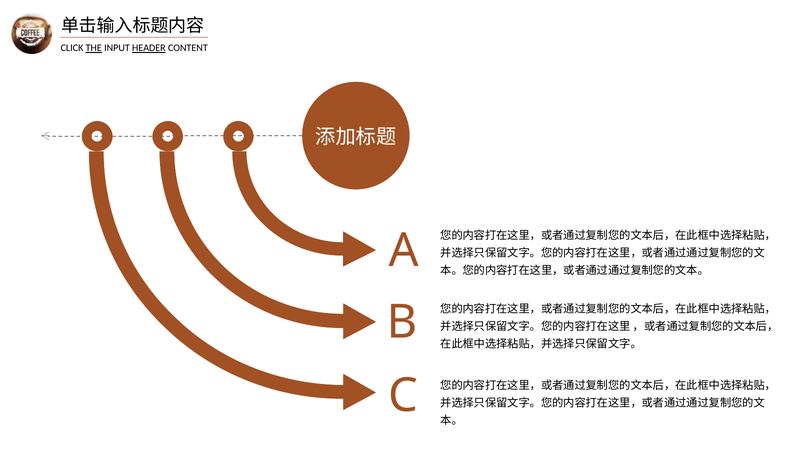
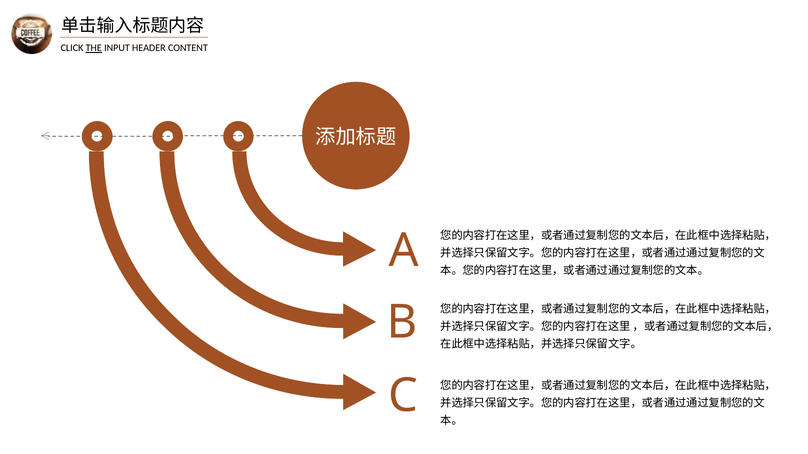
HEADER underline: present -> none
